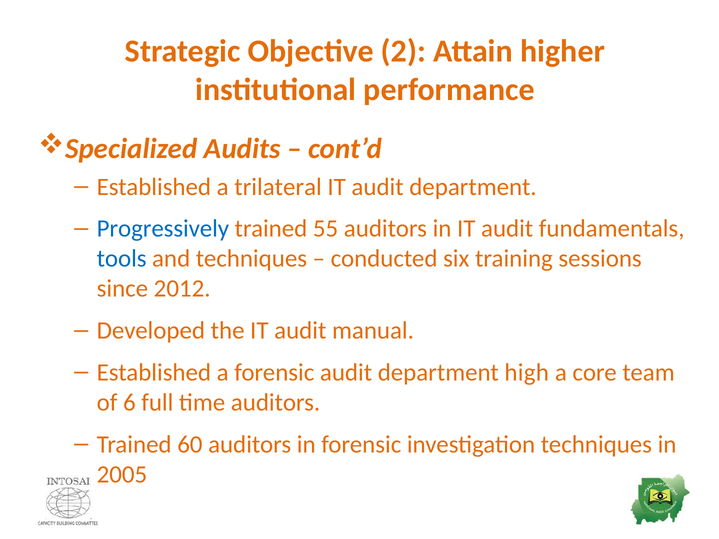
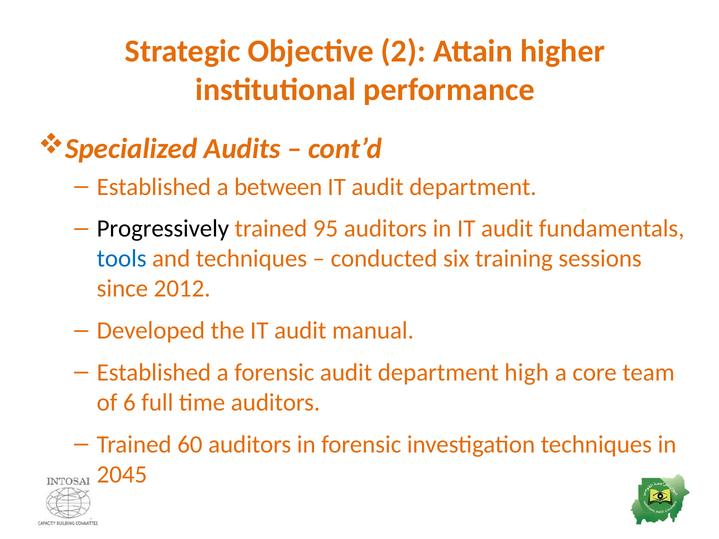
trilateral: trilateral -> between
Progressively colour: blue -> black
55: 55 -> 95
2005: 2005 -> 2045
